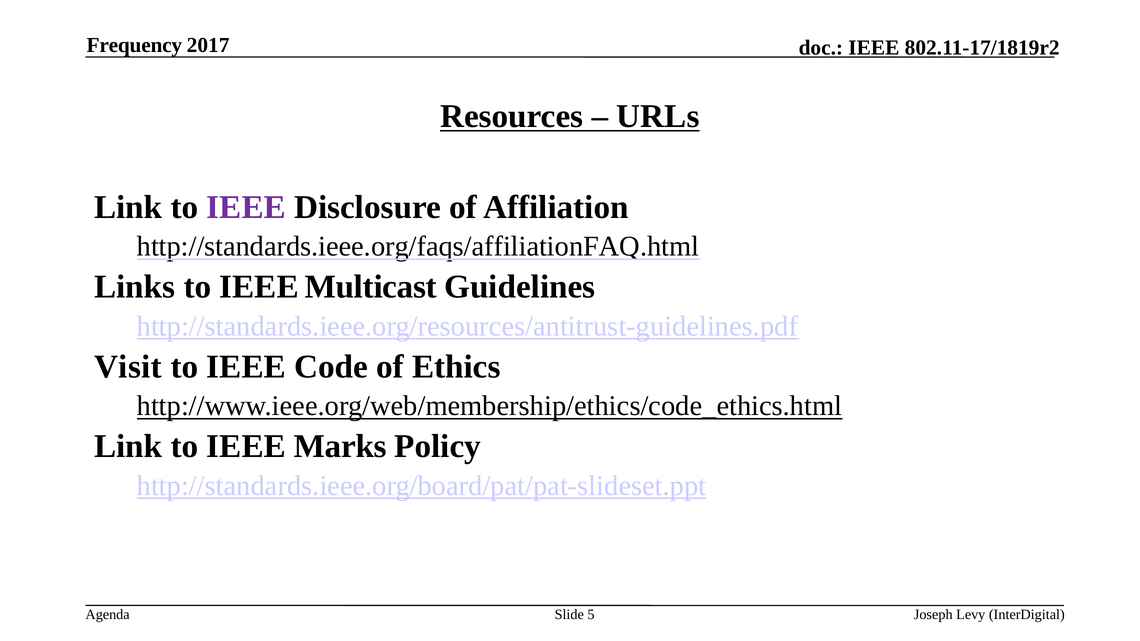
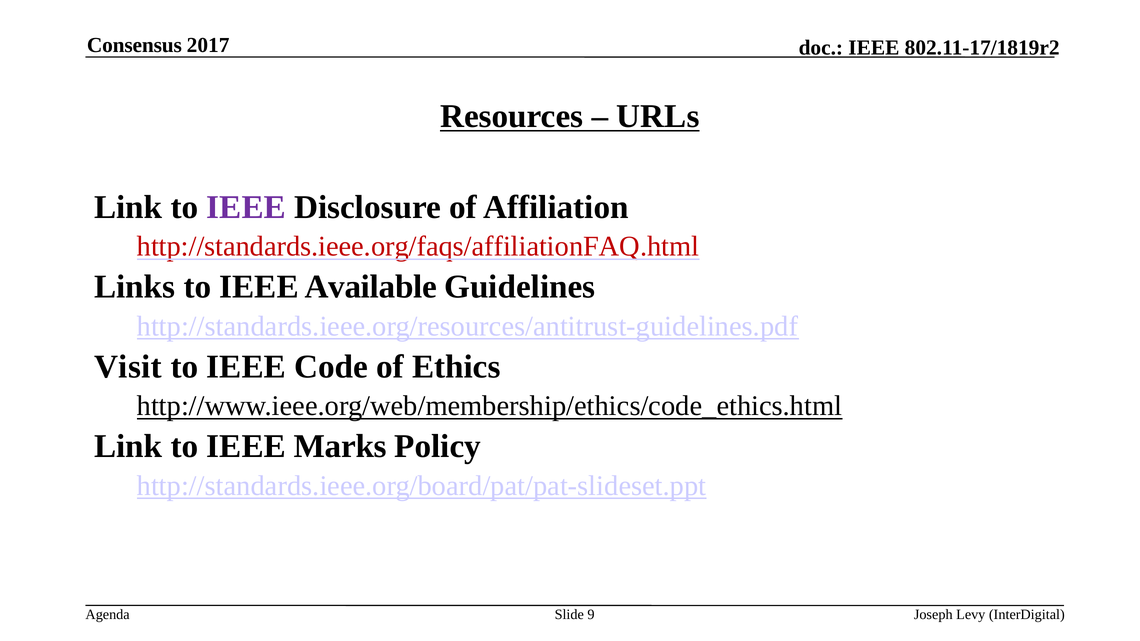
Frequency: Frequency -> Consensus
http://standards.ieee.org/faqs/affiliationFAQ.html colour: black -> red
Multicast: Multicast -> Available
5: 5 -> 9
